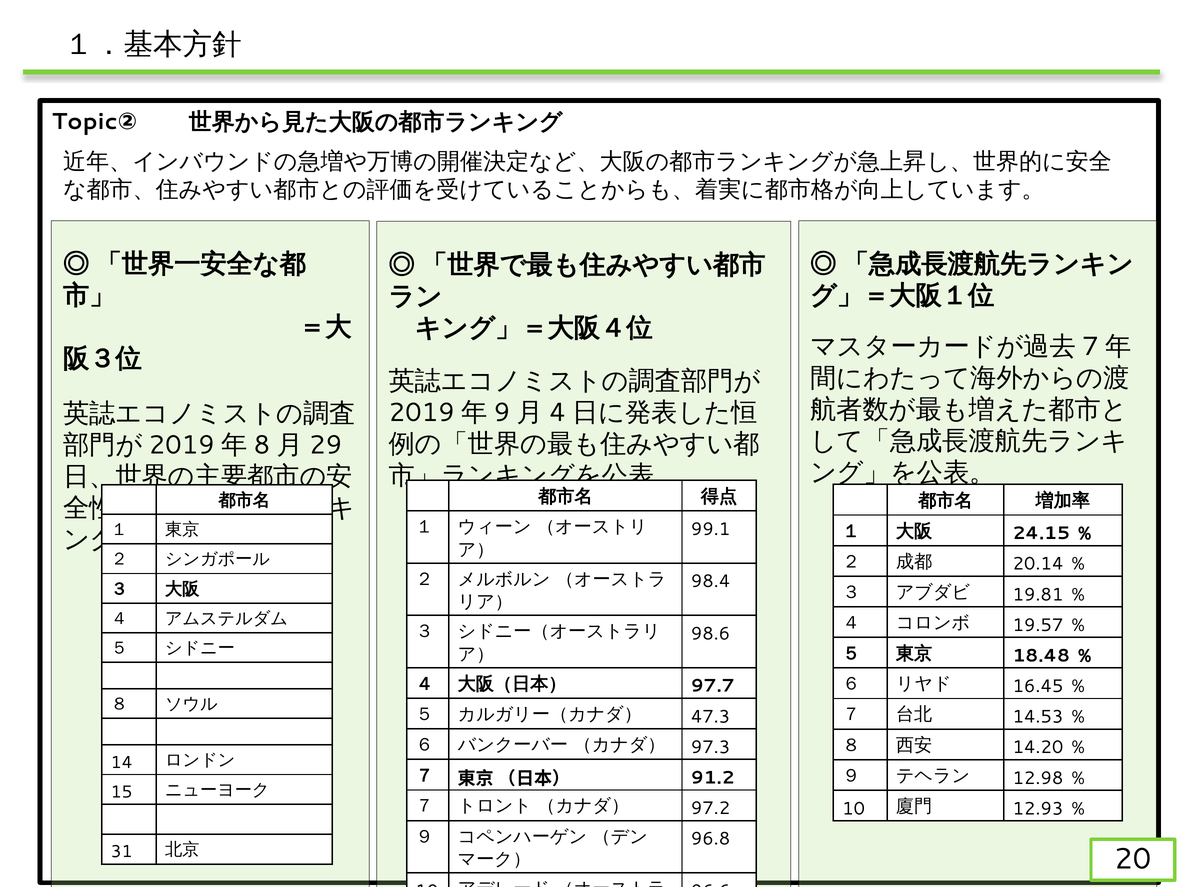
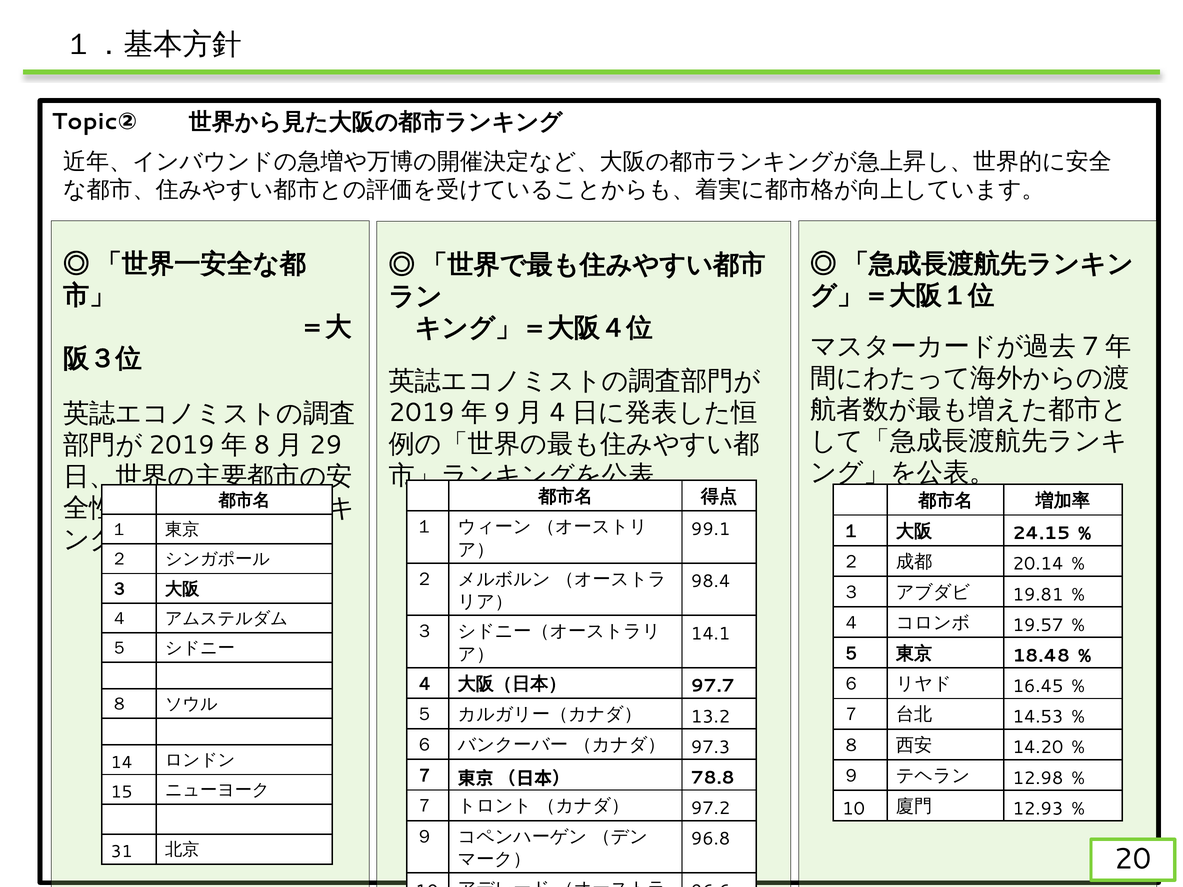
98.6: 98.6 -> 14.1
47.3: 47.3 -> 13.2
91.2: 91.2 -> 78.8
